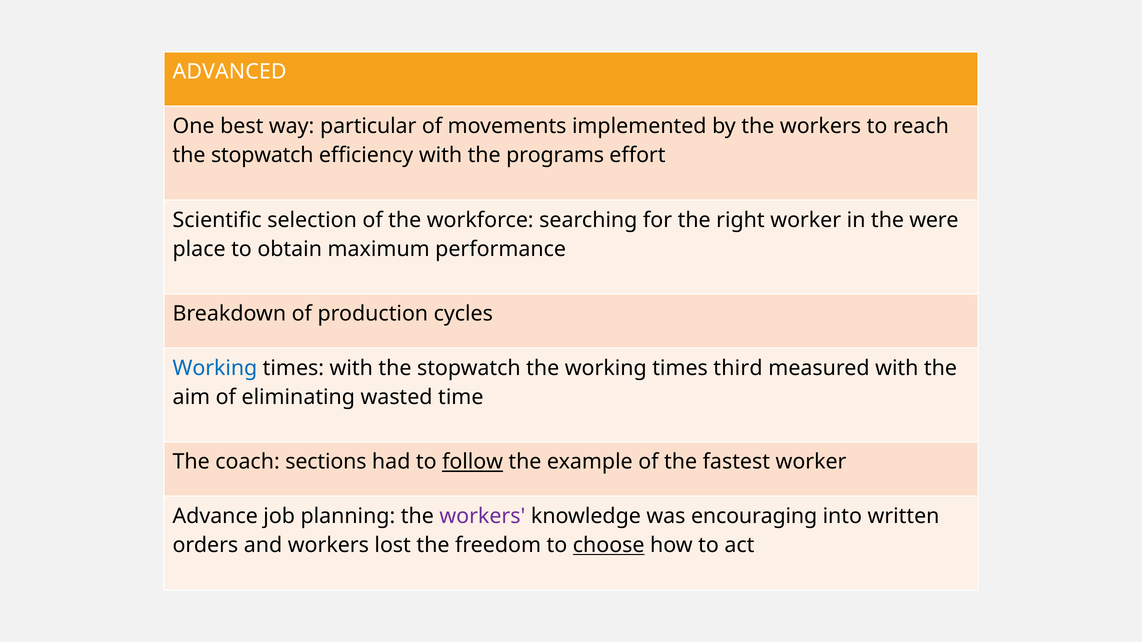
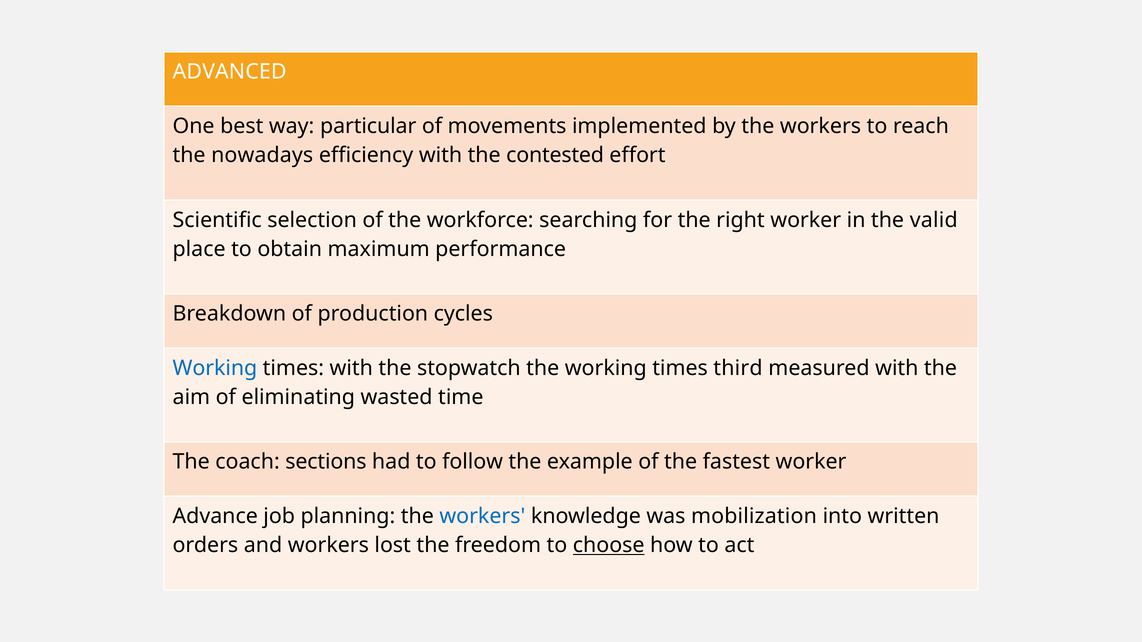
stopwatch at (262, 155): stopwatch -> nowadays
programs: programs -> contested
were: were -> valid
follow underline: present -> none
workers at (482, 517) colour: purple -> blue
encouraging: encouraging -> mobilization
